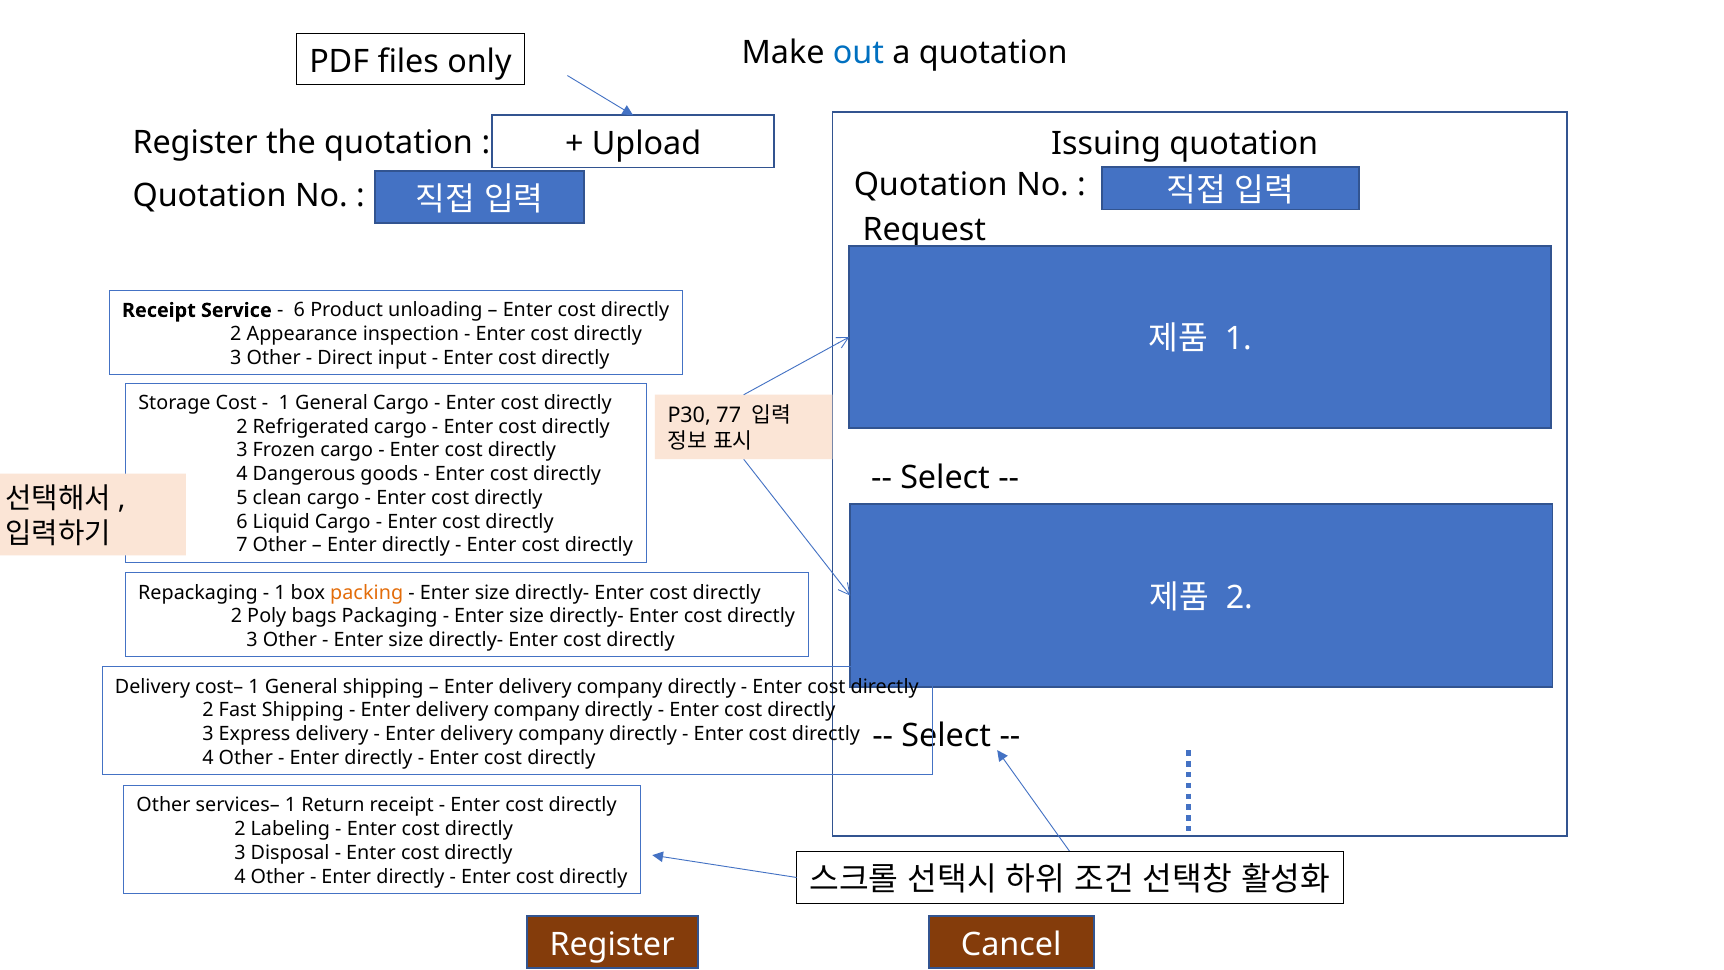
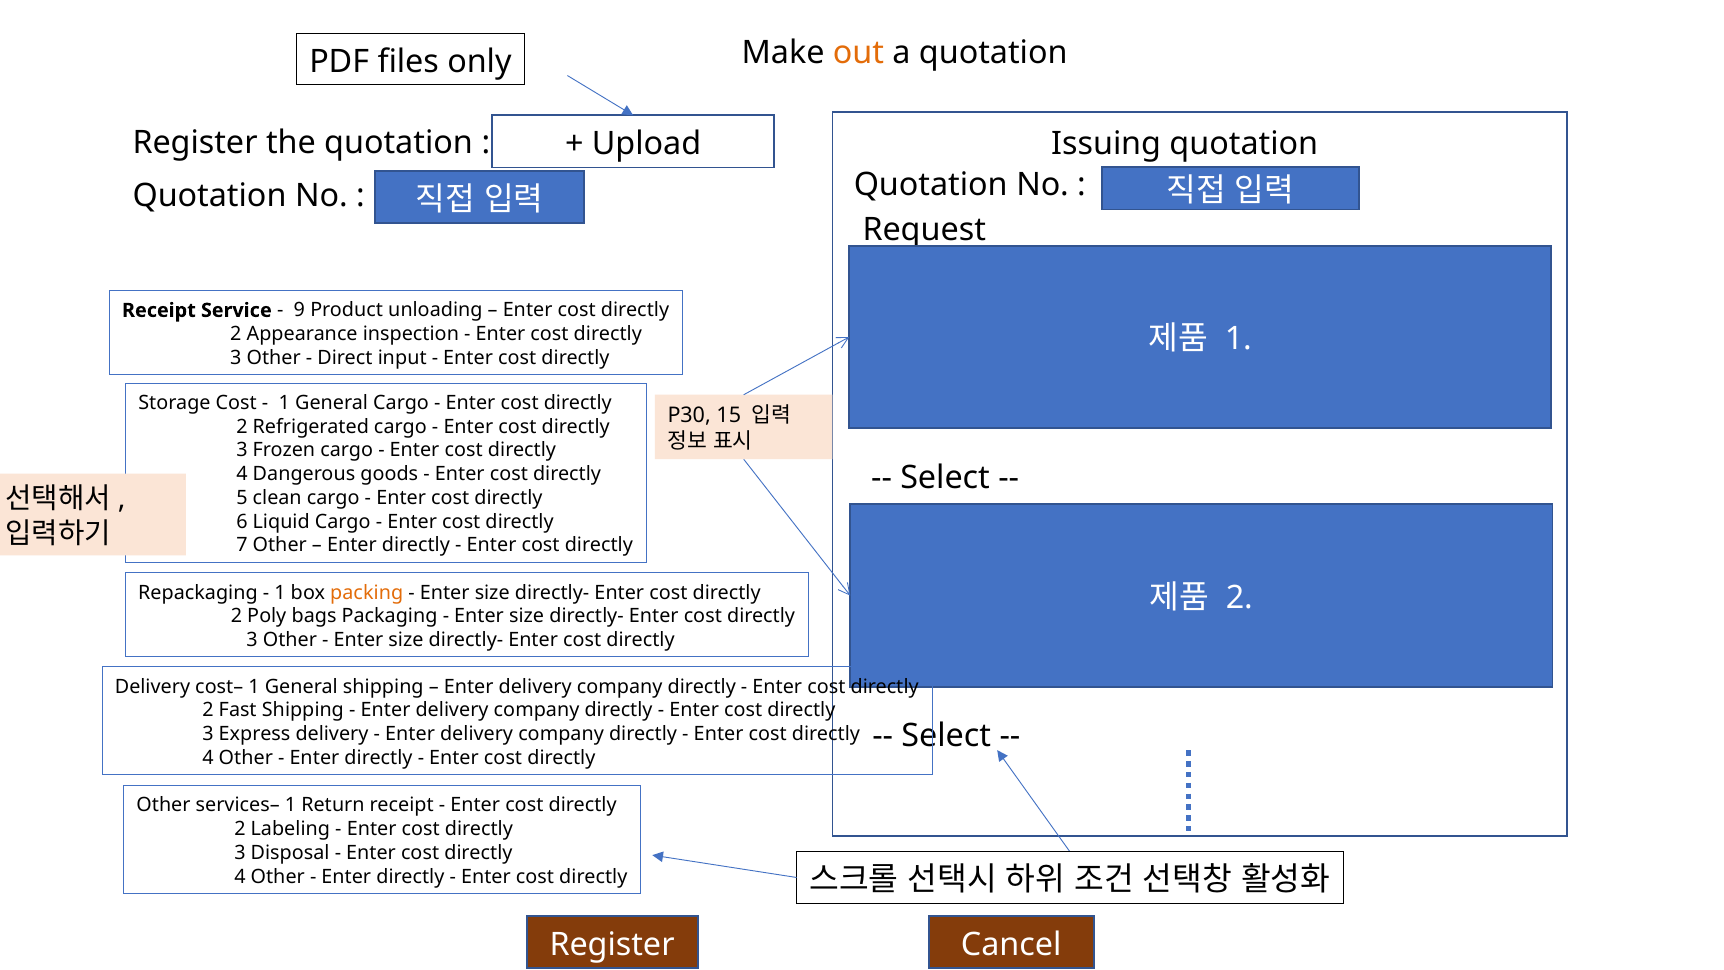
out colour: blue -> orange
6 at (299, 310): 6 -> 9
77: 77 -> 15
